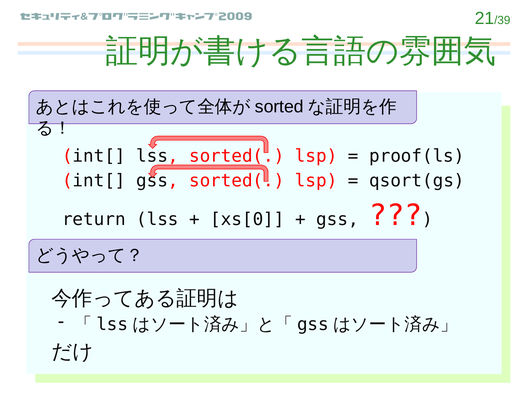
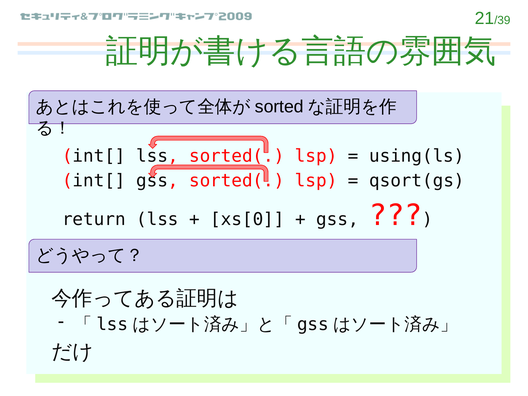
proof(ls: proof(ls -> using(ls
